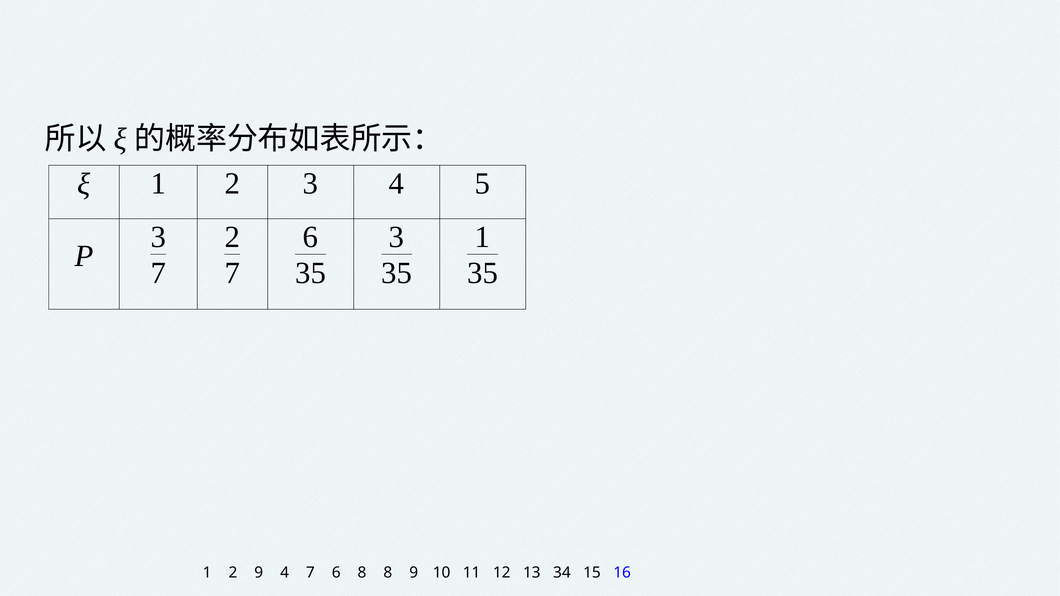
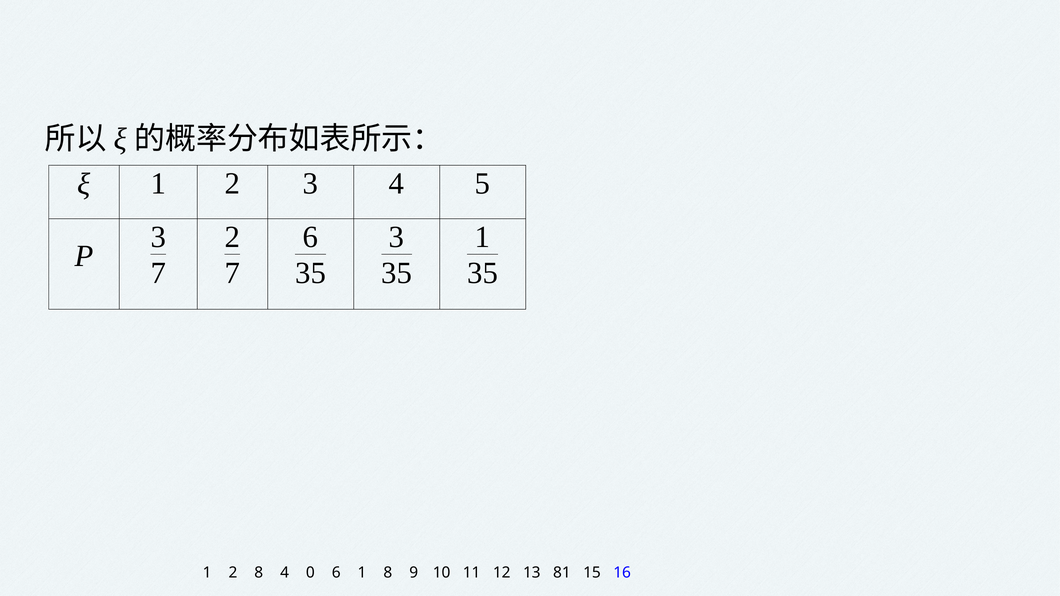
2 9: 9 -> 8
4 7: 7 -> 0
6 8: 8 -> 1
34: 34 -> 81
